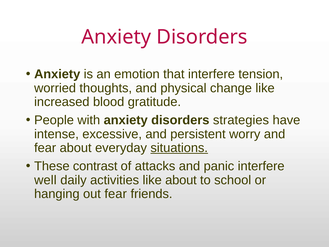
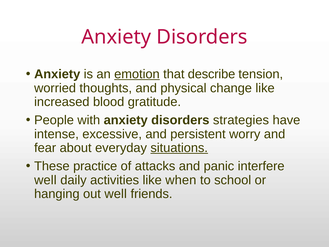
emotion underline: none -> present
that interfere: interfere -> describe
contrast: contrast -> practice
like about: about -> when
out fear: fear -> well
